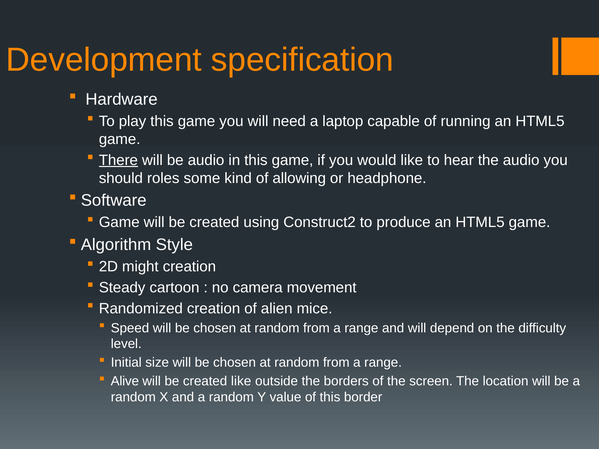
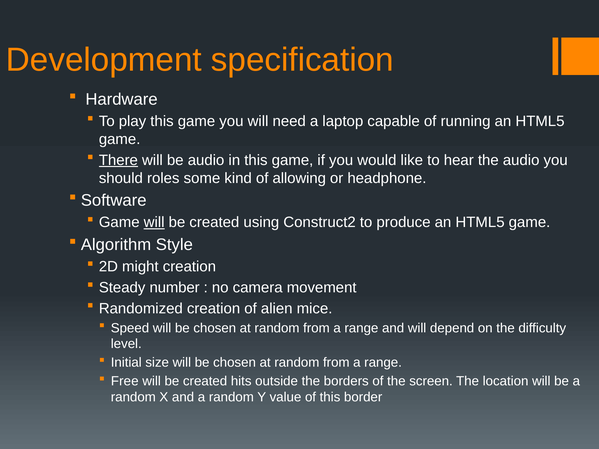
will at (154, 222) underline: none -> present
cartoon: cartoon -> number
Alive: Alive -> Free
created like: like -> hits
